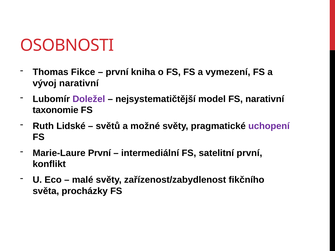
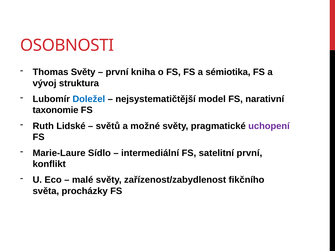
Thomas Fikce: Fikce -> Světy
vymezení: vymezení -> sémiotika
vývoj narativní: narativní -> struktura
Doležel colour: purple -> blue
Marie-Laure První: První -> Sídlo
